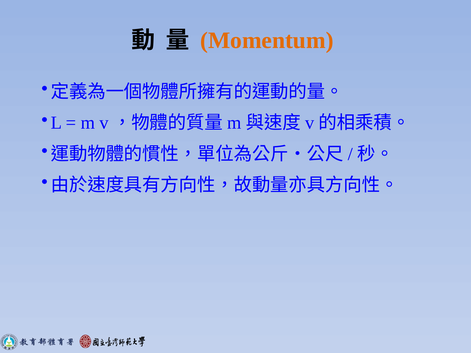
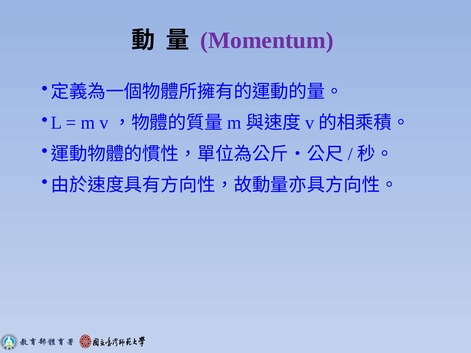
Momentum colour: orange -> purple
